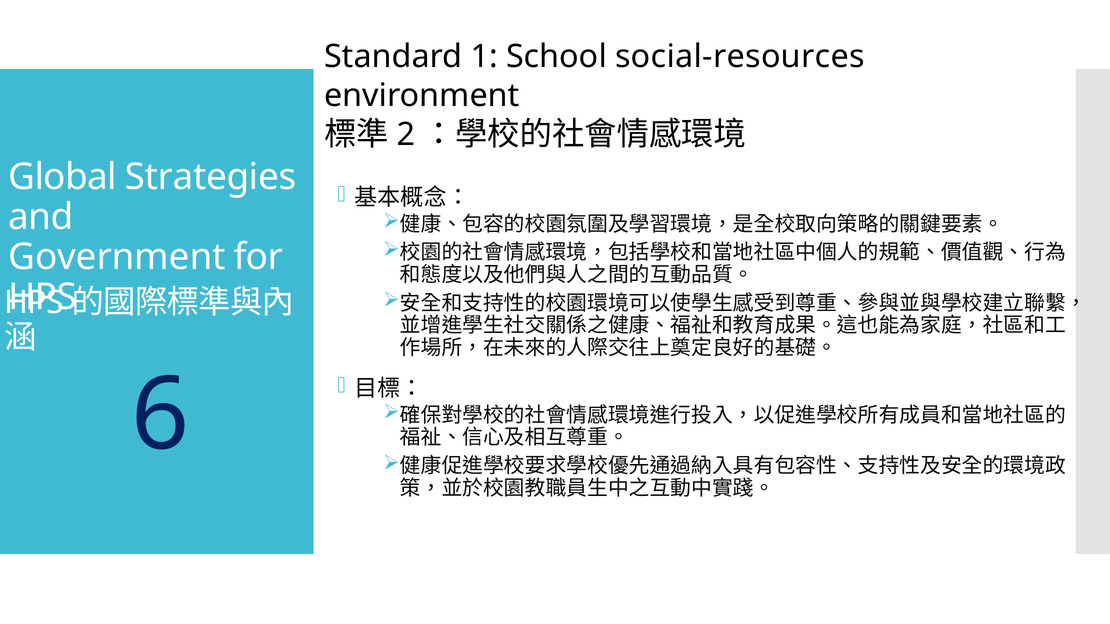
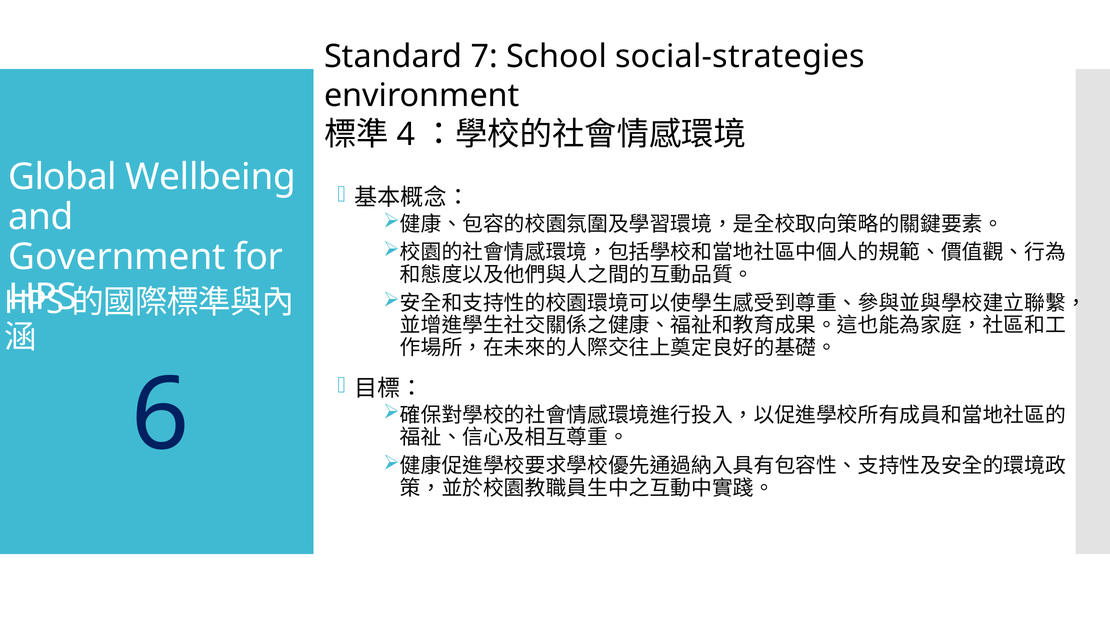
1: 1 -> 7
social-resources: social-resources -> social-strategies
2: 2 -> 4
Strategies: Strategies -> Wellbeing
